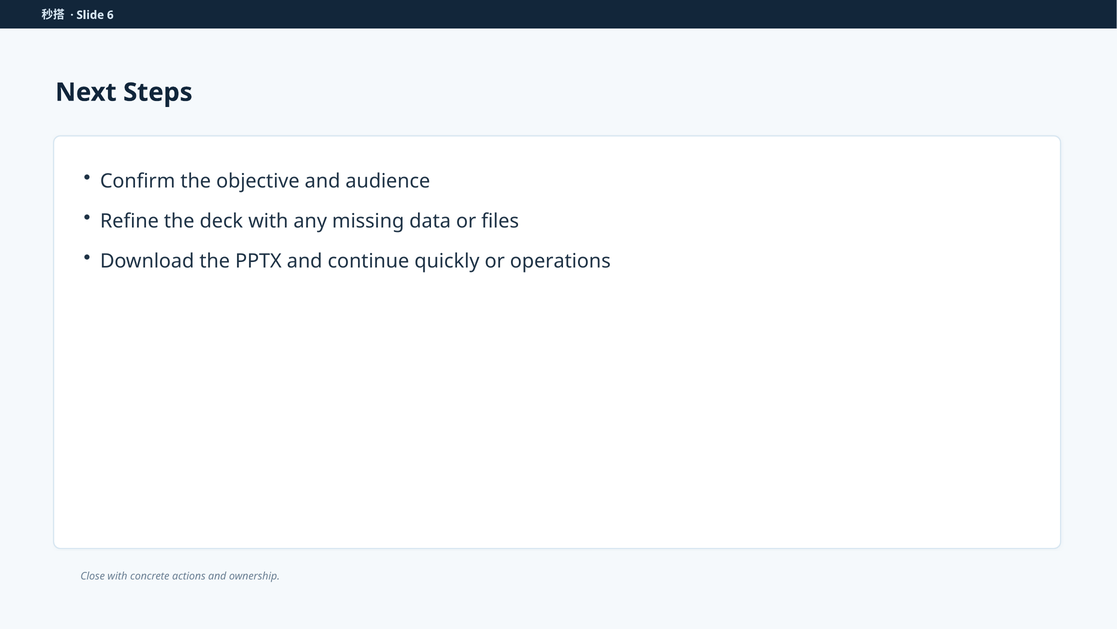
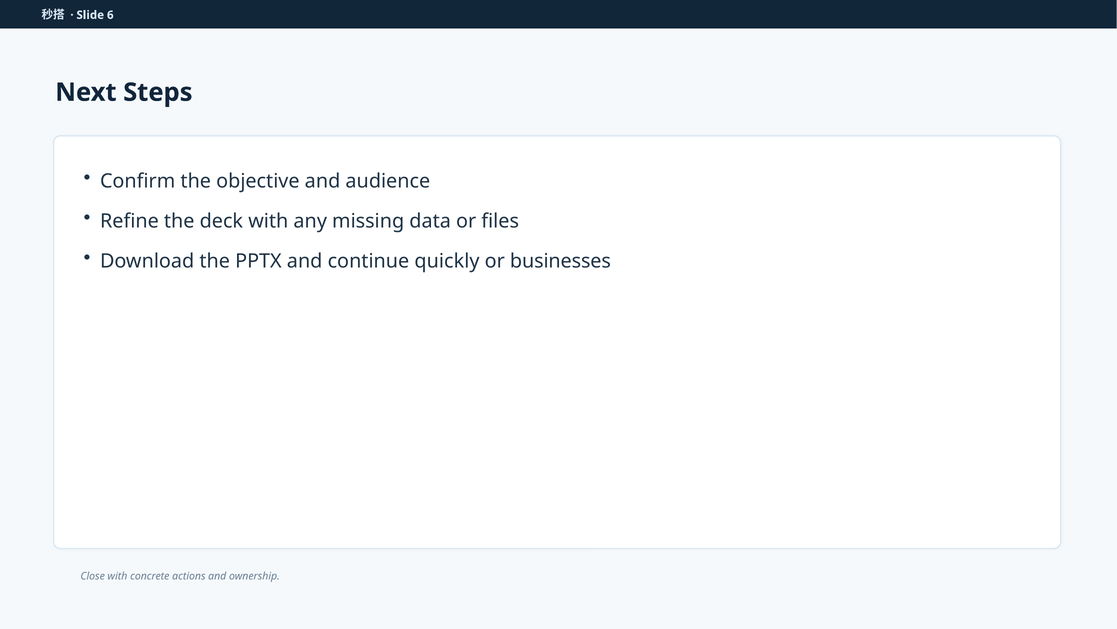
operations: operations -> businesses
